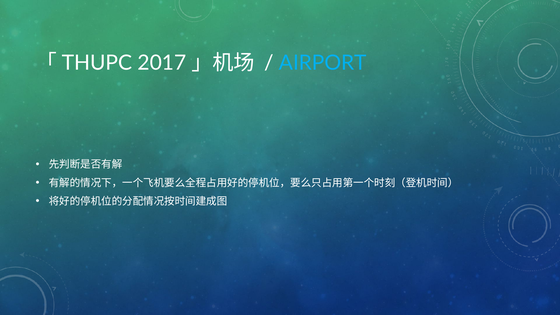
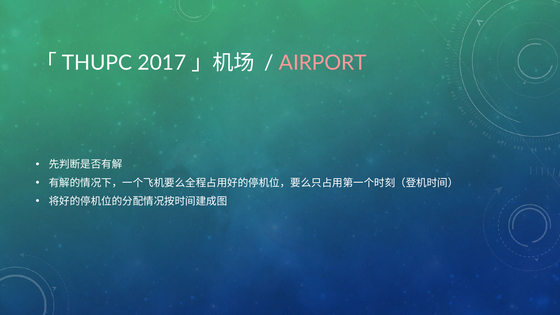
AIRPORT colour: light blue -> pink
